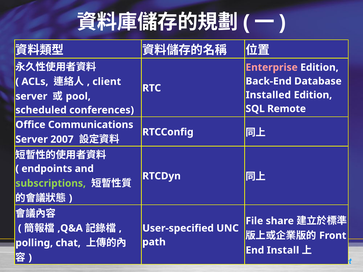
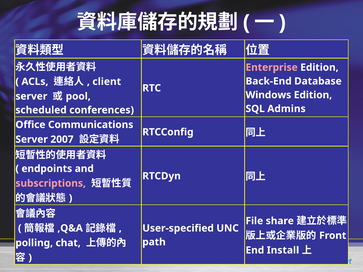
Installed: Installed -> Windows
Remote: Remote -> Admins
subscriptions colour: light green -> pink
